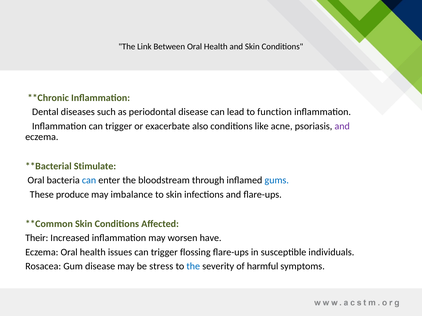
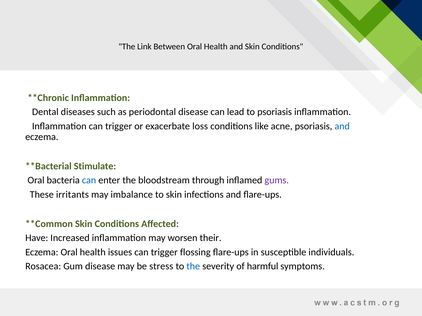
to function: function -> psoriasis
also: also -> loss
and at (342, 126) colour: purple -> blue
gums colour: blue -> purple
produce: produce -> irritants
Their: Their -> Have
have: have -> their
